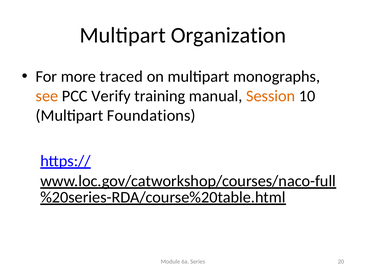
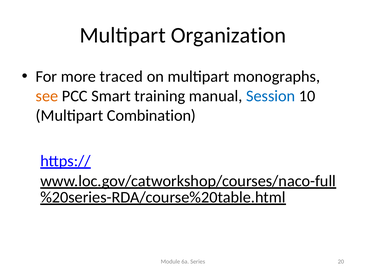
Verify: Verify -> Smart
Session colour: orange -> blue
Foundations: Foundations -> Combination
